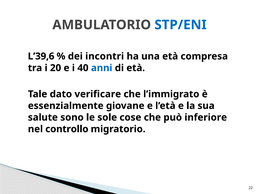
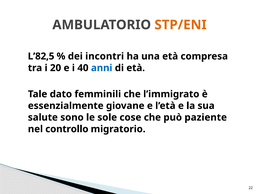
STP/ENI colour: blue -> orange
L’39,6: L’39,6 -> L’82,5
verificare: verificare -> femminili
inferiore: inferiore -> paziente
